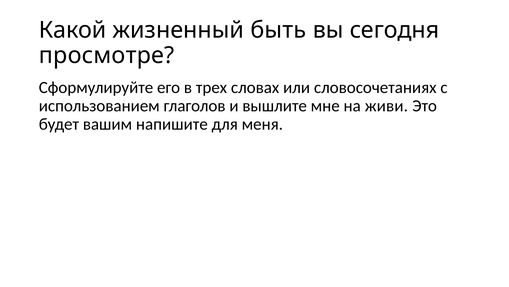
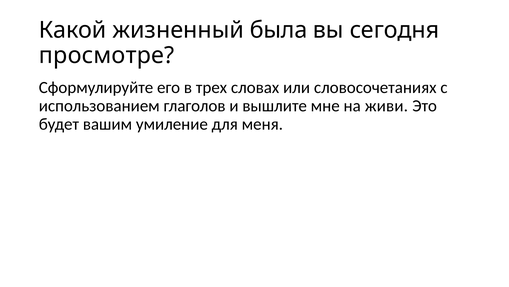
быть: быть -> была
напишите: напишите -> умиление
